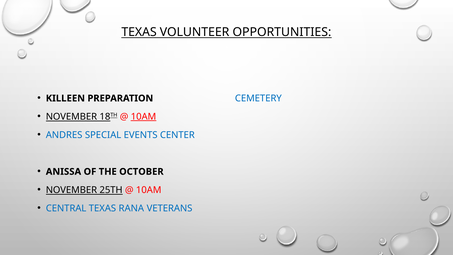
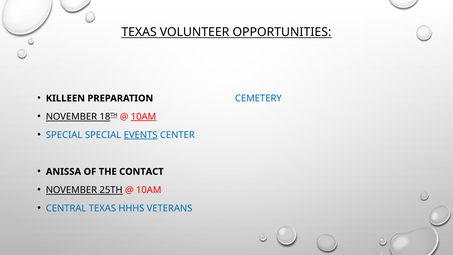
ANDRES at (64, 135): ANDRES -> SPECIAL
EVENTS underline: none -> present
OCTOBER: OCTOBER -> CONTACT
RANA: RANA -> HHHS
